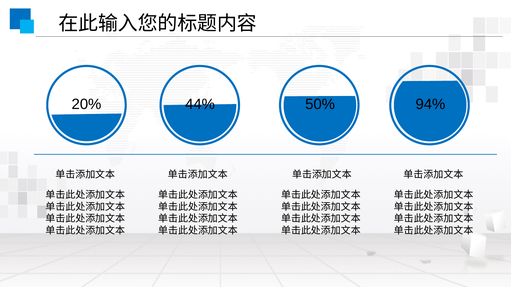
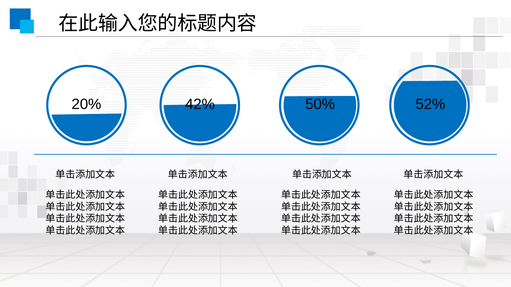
44%: 44% -> 42%
94%: 94% -> 52%
